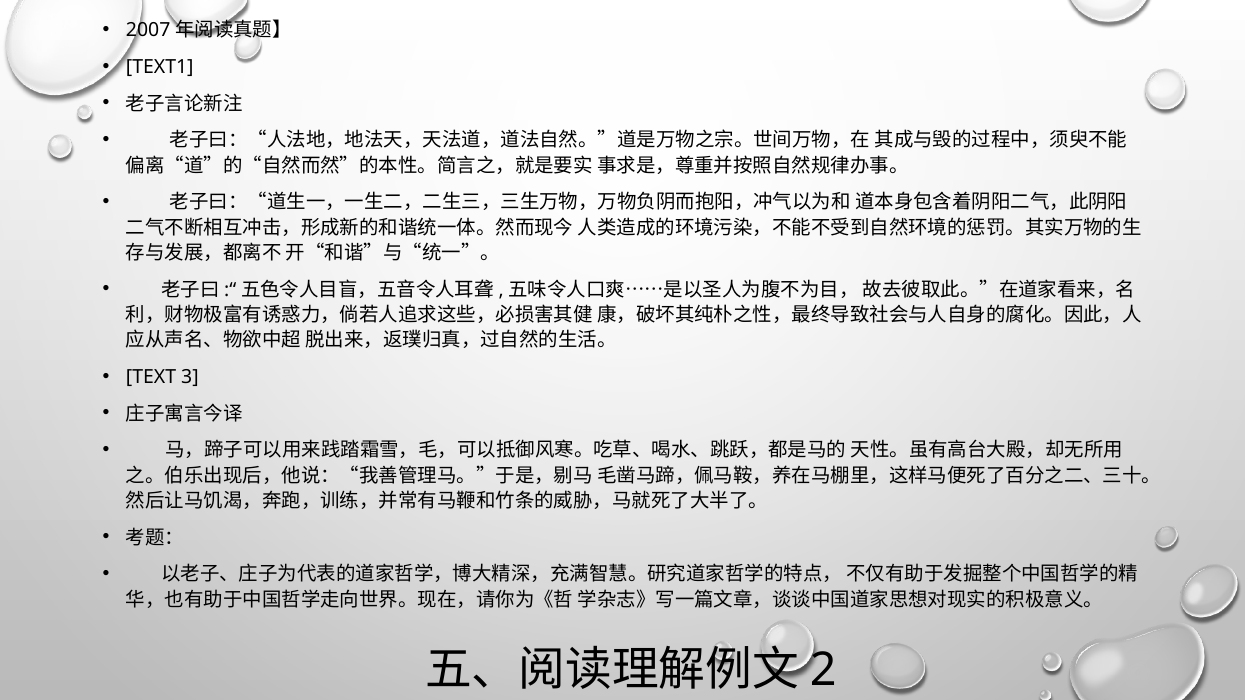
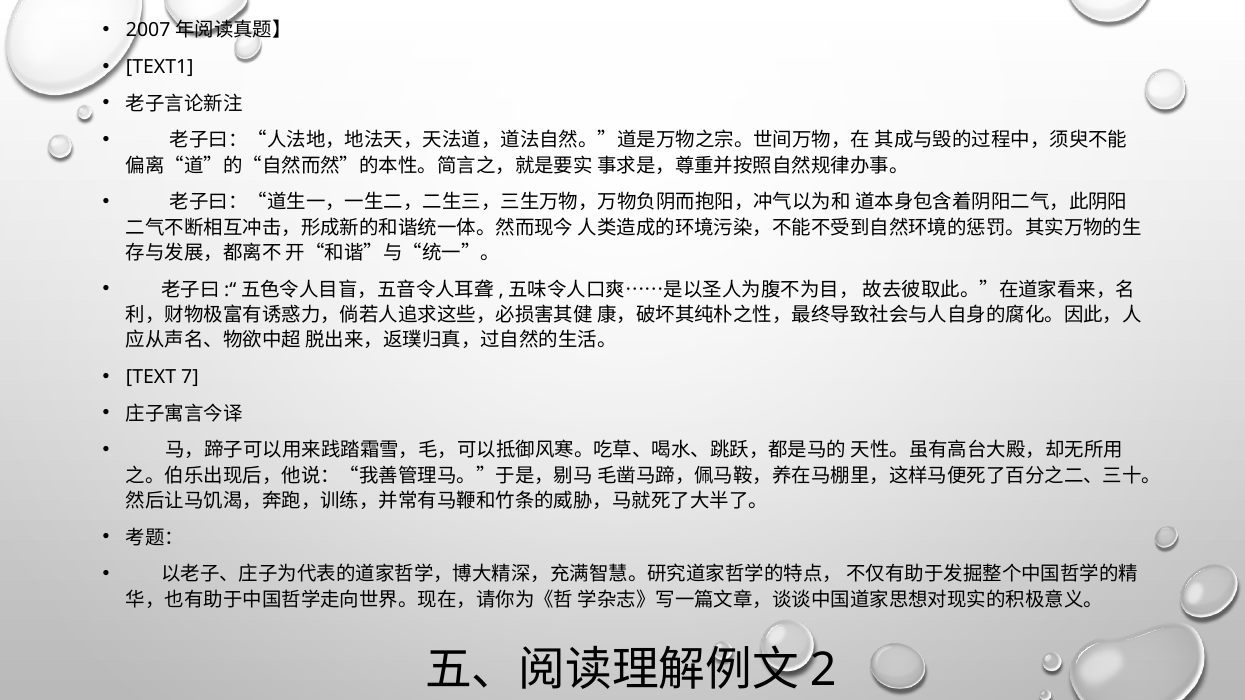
3: 3 -> 7
